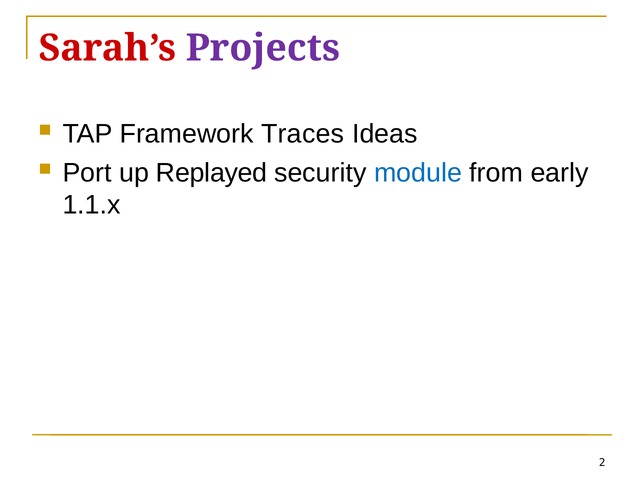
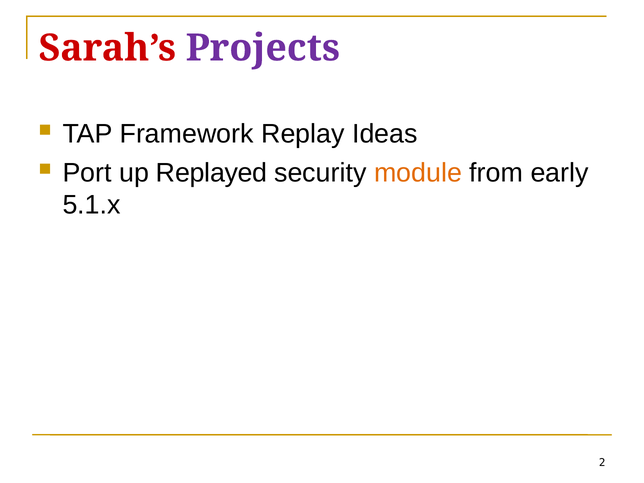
Traces: Traces -> Replay
module colour: blue -> orange
1.1.x: 1.1.x -> 5.1.x
